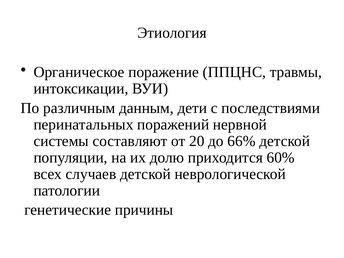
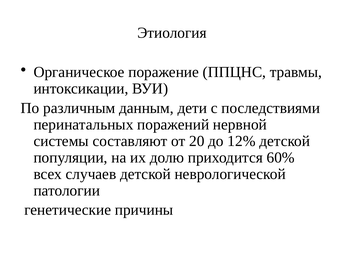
66%: 66% -> 12%
